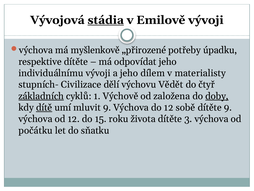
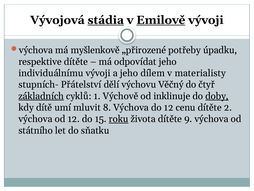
Emilově underline: none -> present
Civilizace: Civilizace -> Přátelství
Vědět: Vědět -> Věčný
založena: založena -> inklinuje
dítě underline: present -> none
mluvit 9: 9 -> 8
sobě: sobě -> cenu
dítěte 9: 9 -> 2
roku underline: none -> present
3: 3 -> 9
počátku: počátku -> státního
